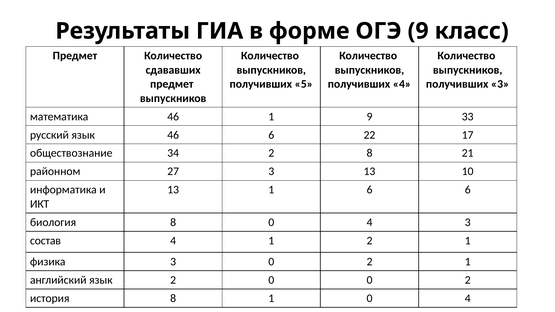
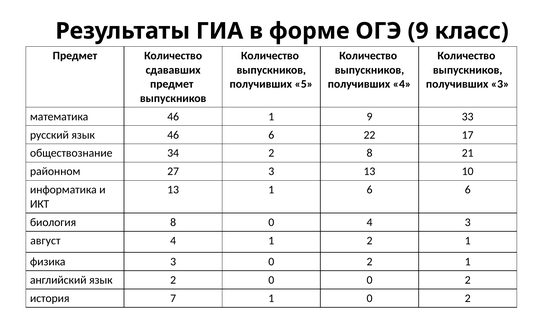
состав: состав -> август
история 8: 8 -> 7
1 0 4: 4 -> 2
